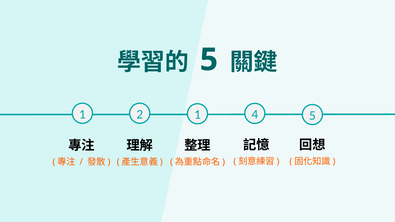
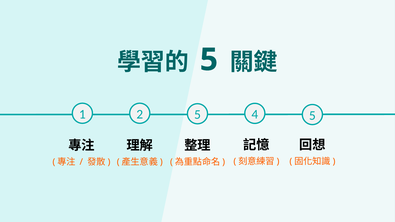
1 1: 1 -> 5
